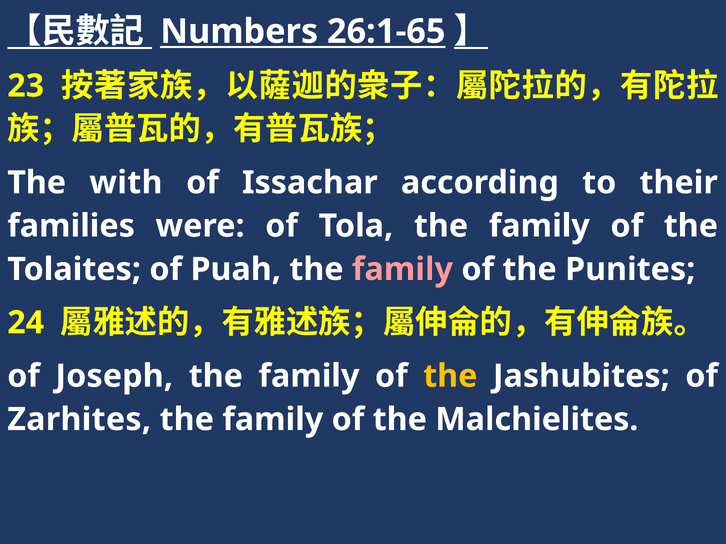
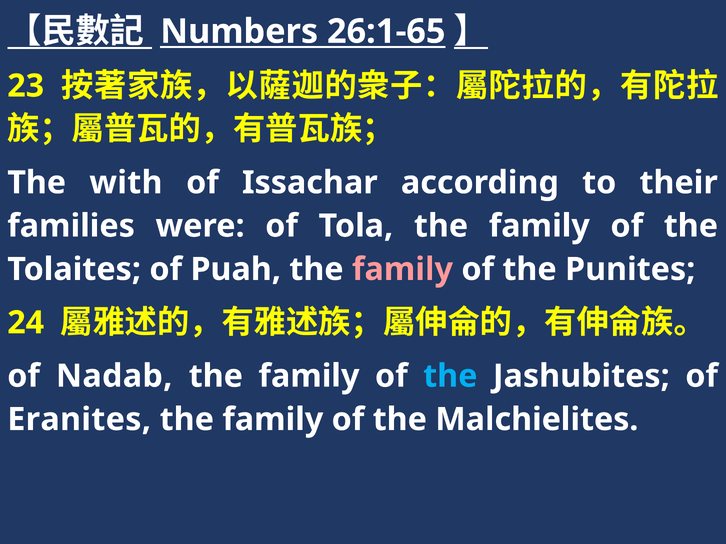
Joseph: Joseph -> Nadab
the at (450, 376) colour: yellow -> light blue
Zarhites: Zarhites -> Eranites
